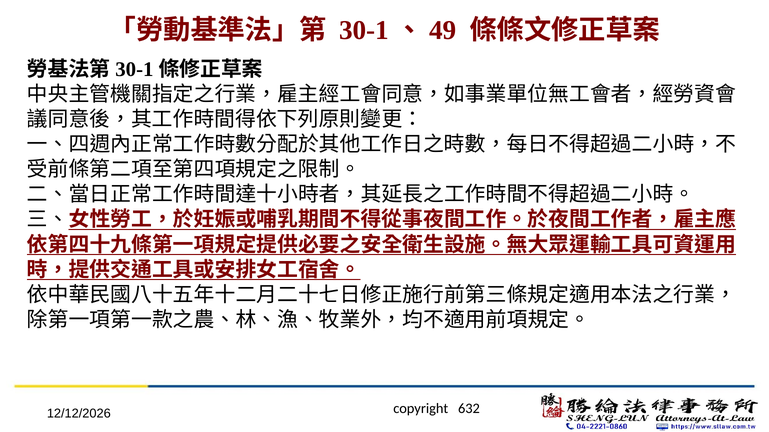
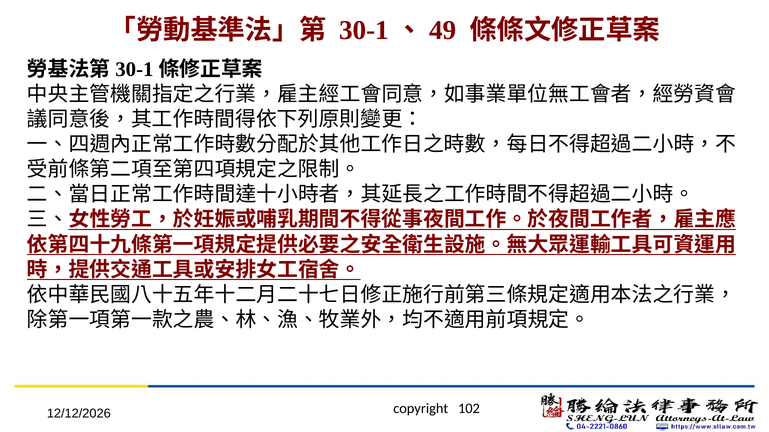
632: 632 -> 102
